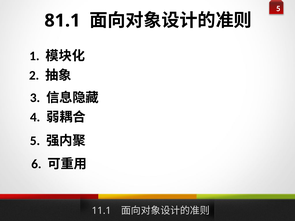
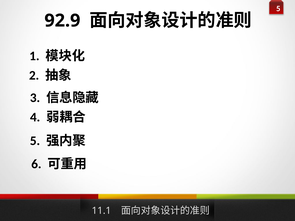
81.1: 81.1 -> 92.9
